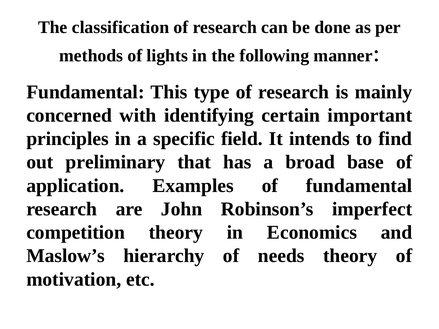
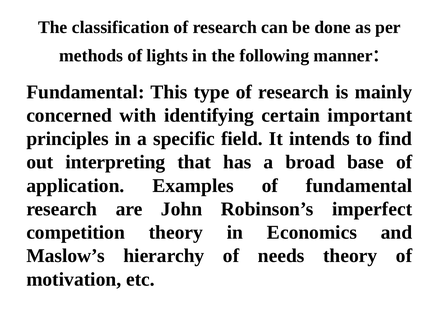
preliminary: preliminary -> interpreting
